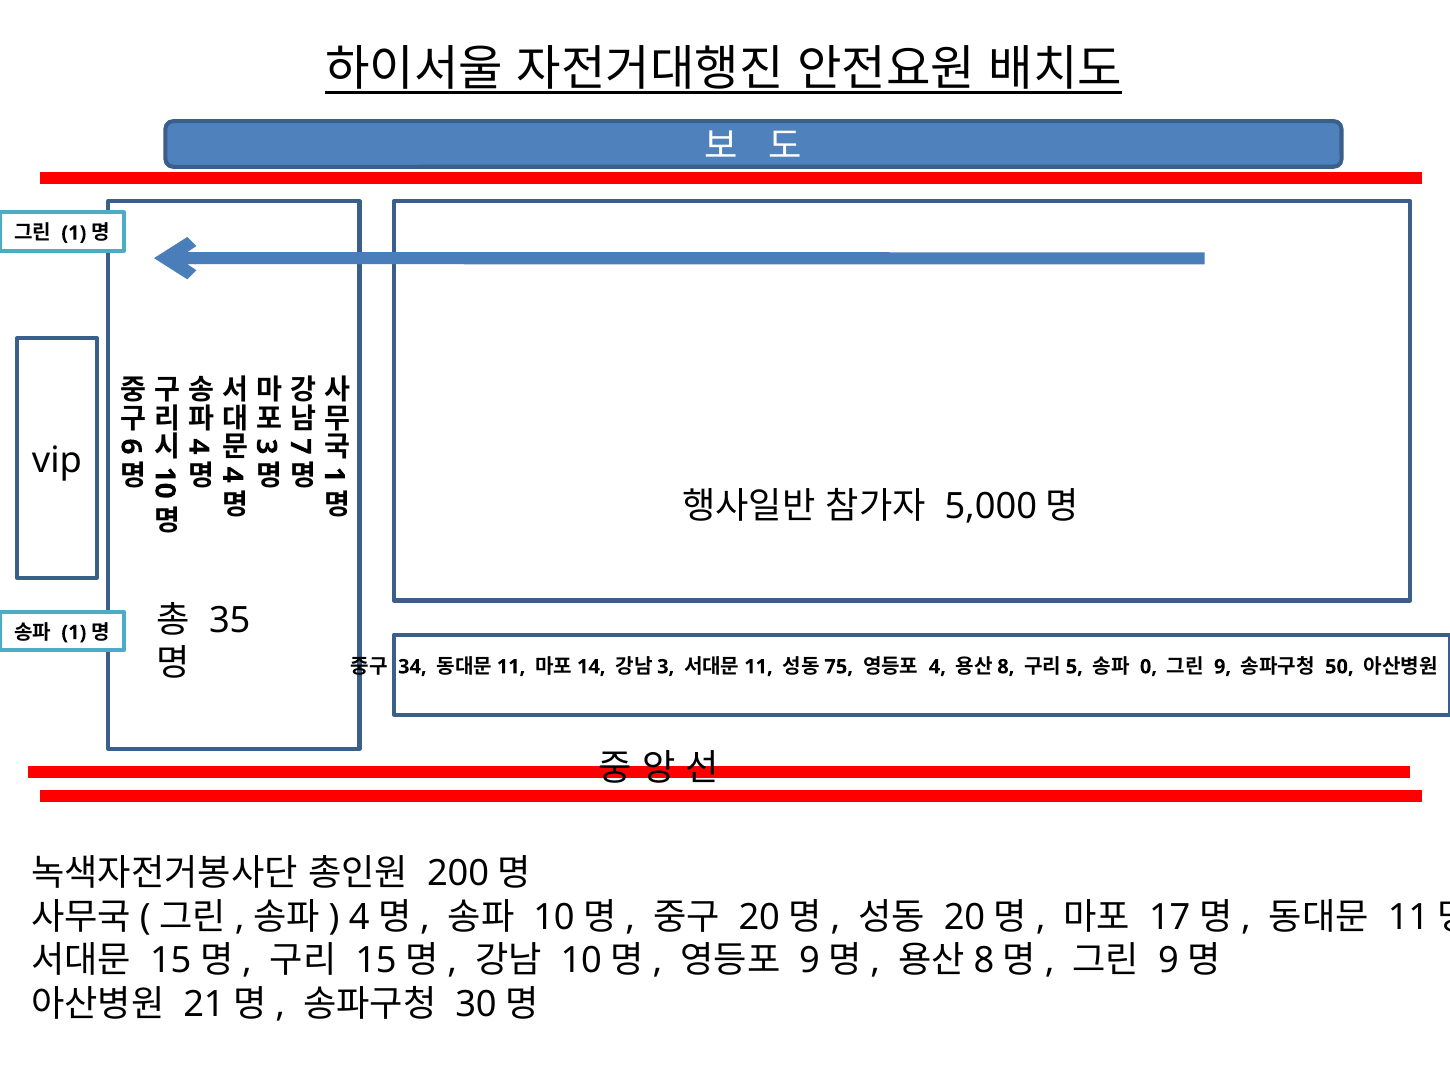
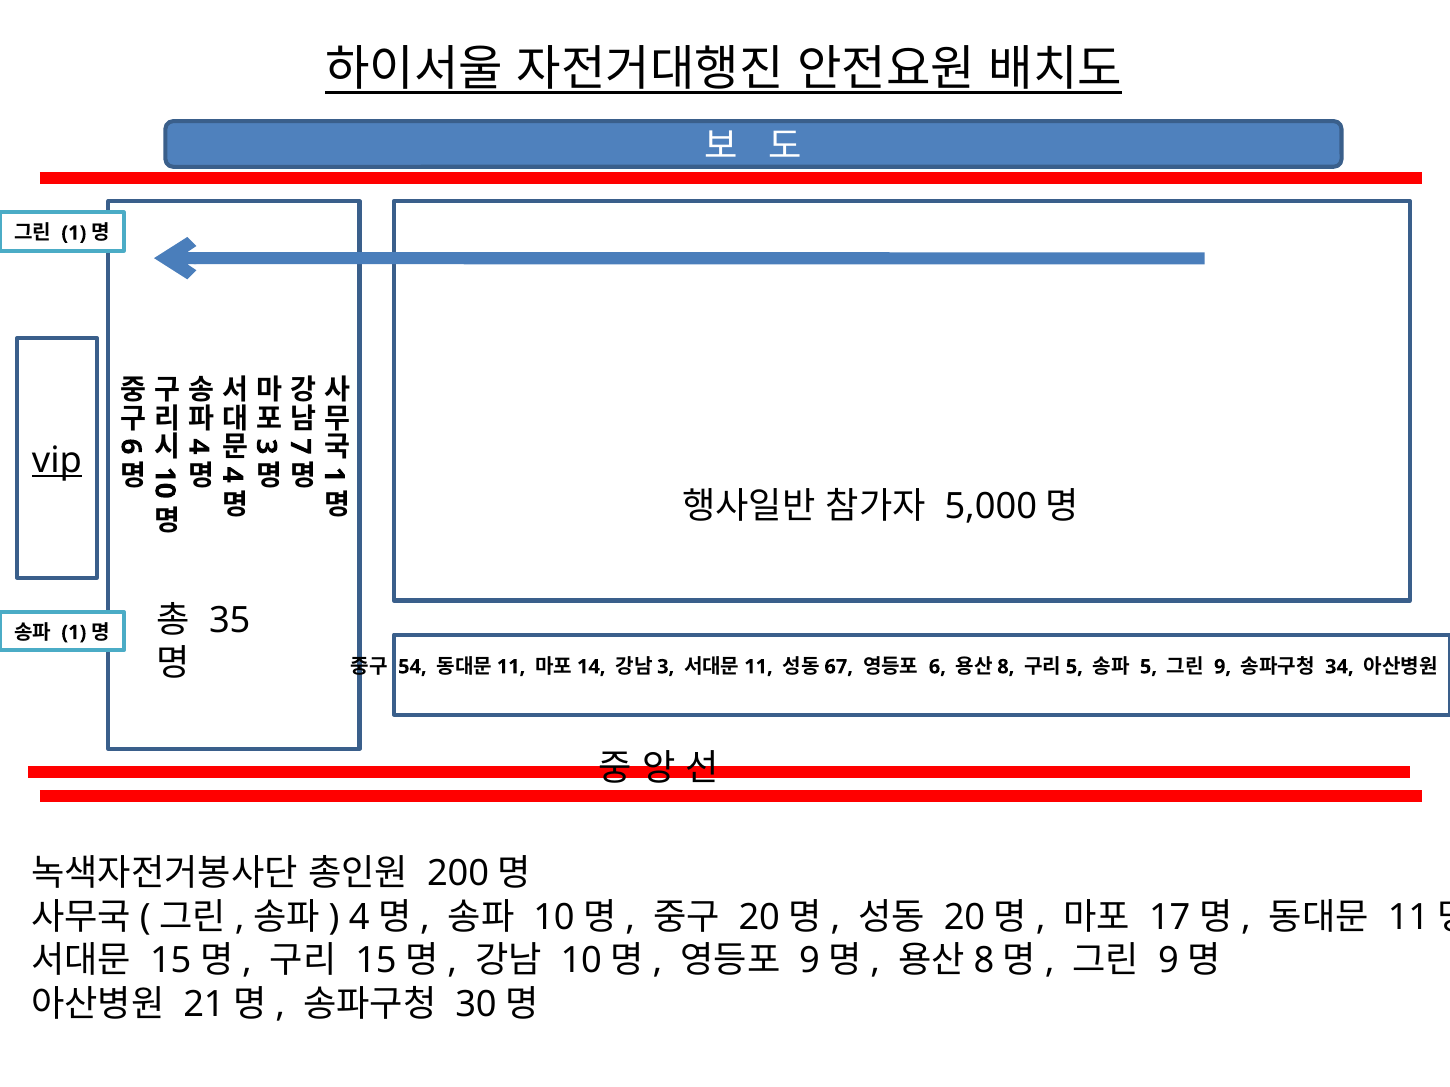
vip underline: none -> present
34: 34 -> 54
75: 75 -> 67
4 at (937, 667): 4 -> 6
0 at (1148, 667): 0 -> 5
50: 50 -> 34
